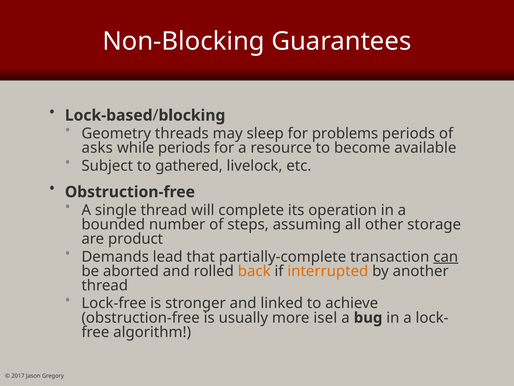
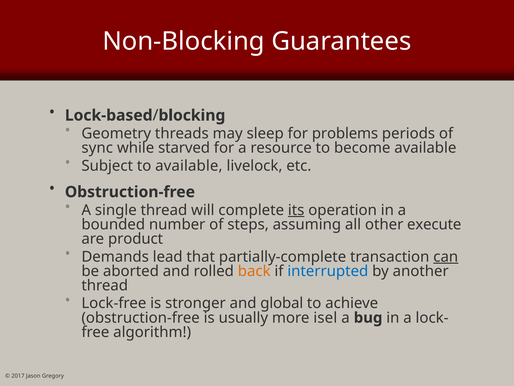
asks: asks -> sync
while periods: periods -> starved
to gathered: gathered -> available
its underline: none -> present
storage: storage -> execute
interrupted colour: orange -> blue
linked: linked -> global
